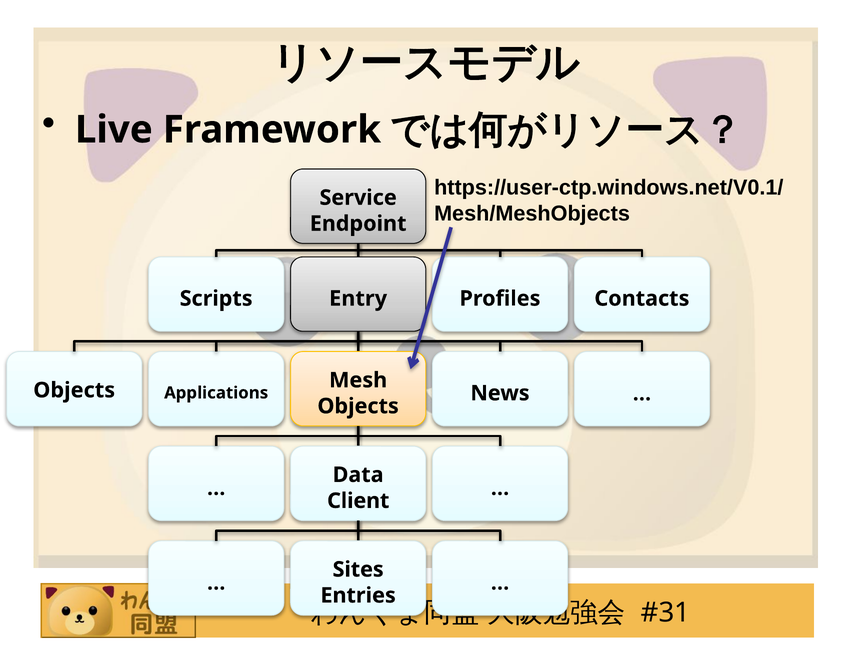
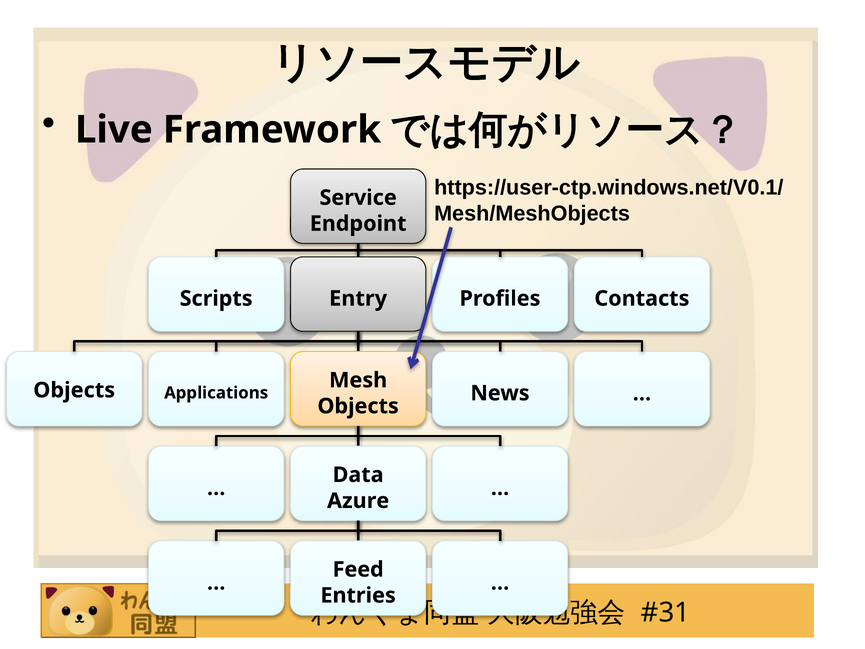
Client: Client -> Azure
Sites: Sites -> Feed
